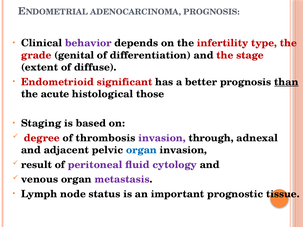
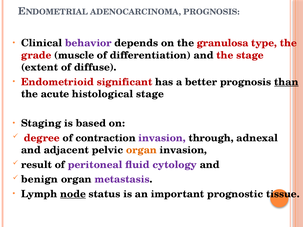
infertility: infertility -> granulosa
genital: genital -> muscle
histological those: those -> stage
thrombosis: thrombosis -> contraction
organ at (142, 150) colour: blue -> orange
venous: venous -> benign
node underline: none -> present
